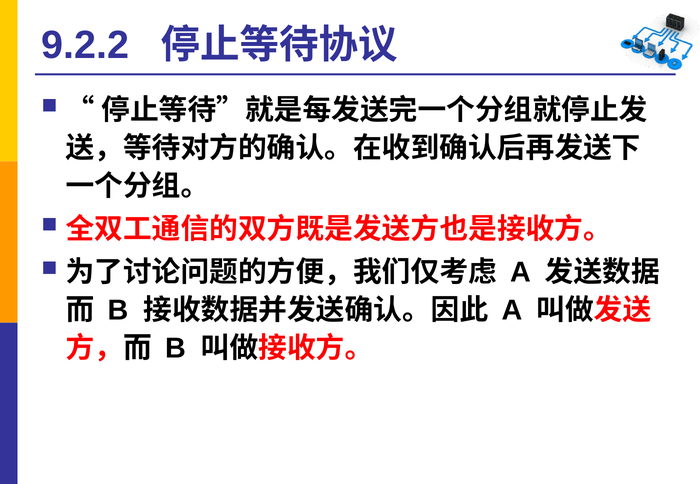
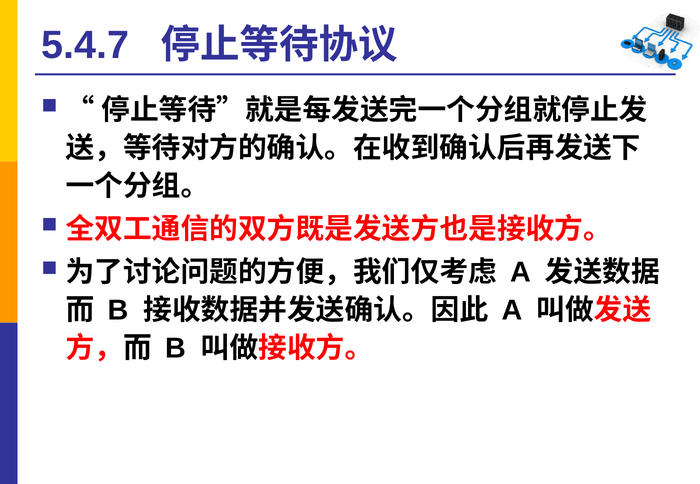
9.2.2: 9.2.2 -> 5.4.7
